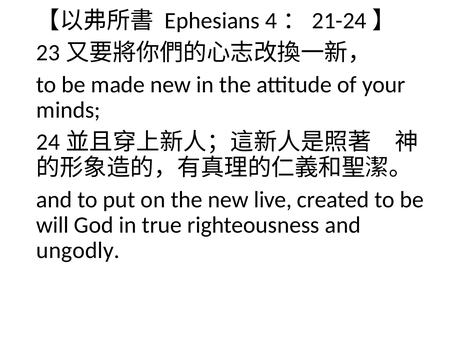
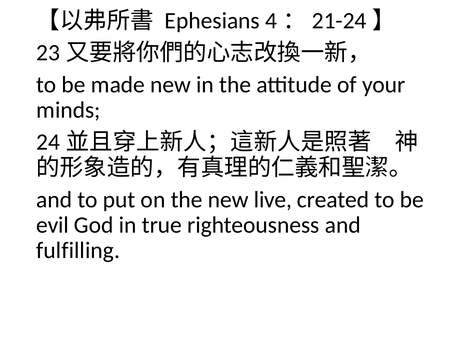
will: will -> evil
ungodly: ungodly -> fulfilling
